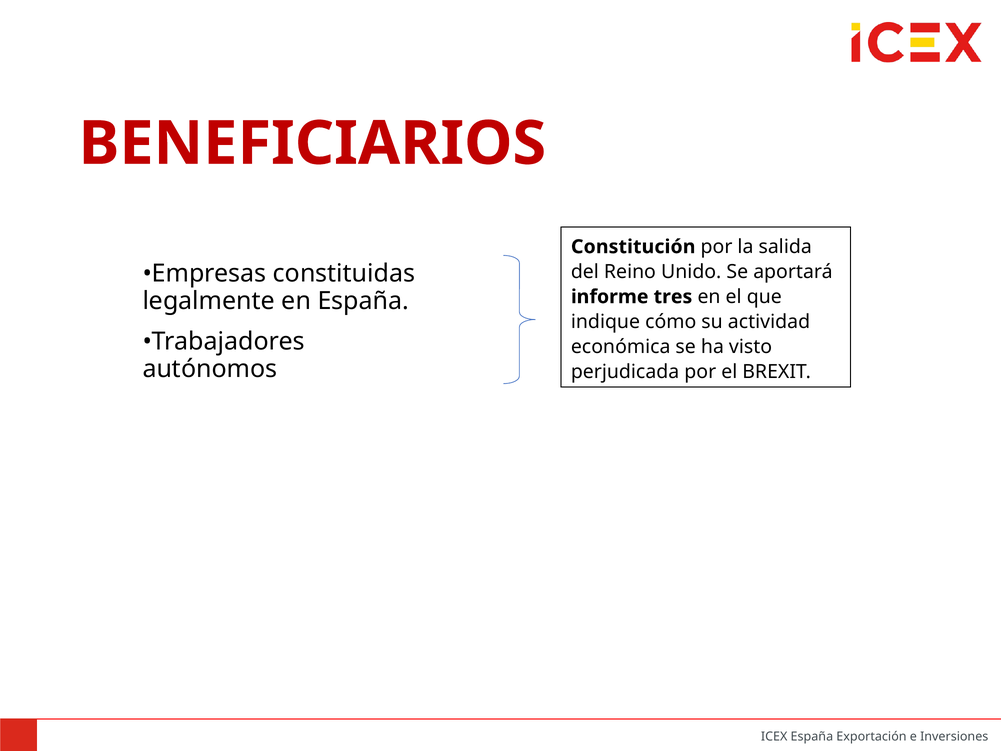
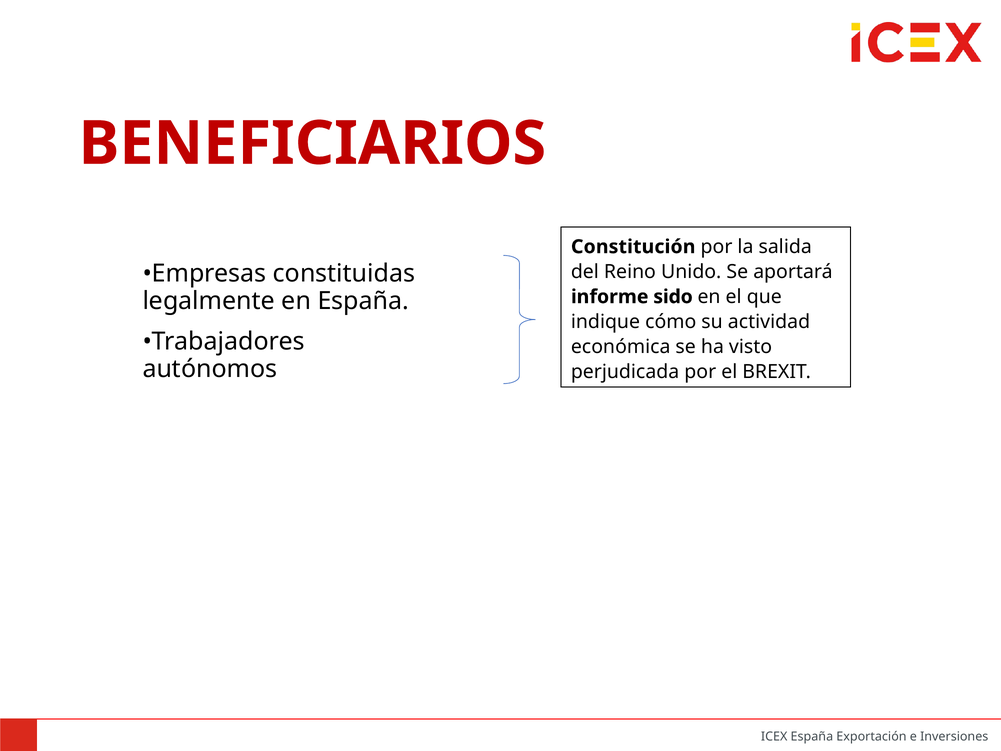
tres: tres -> sido
